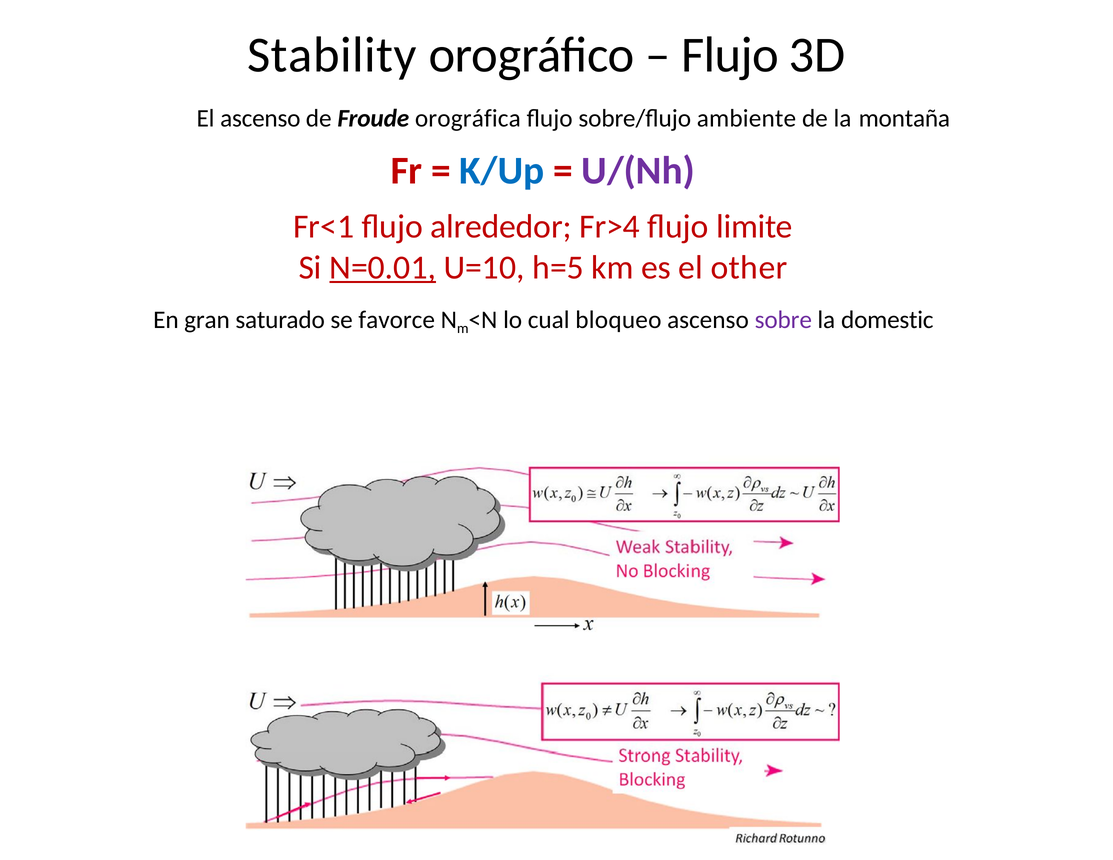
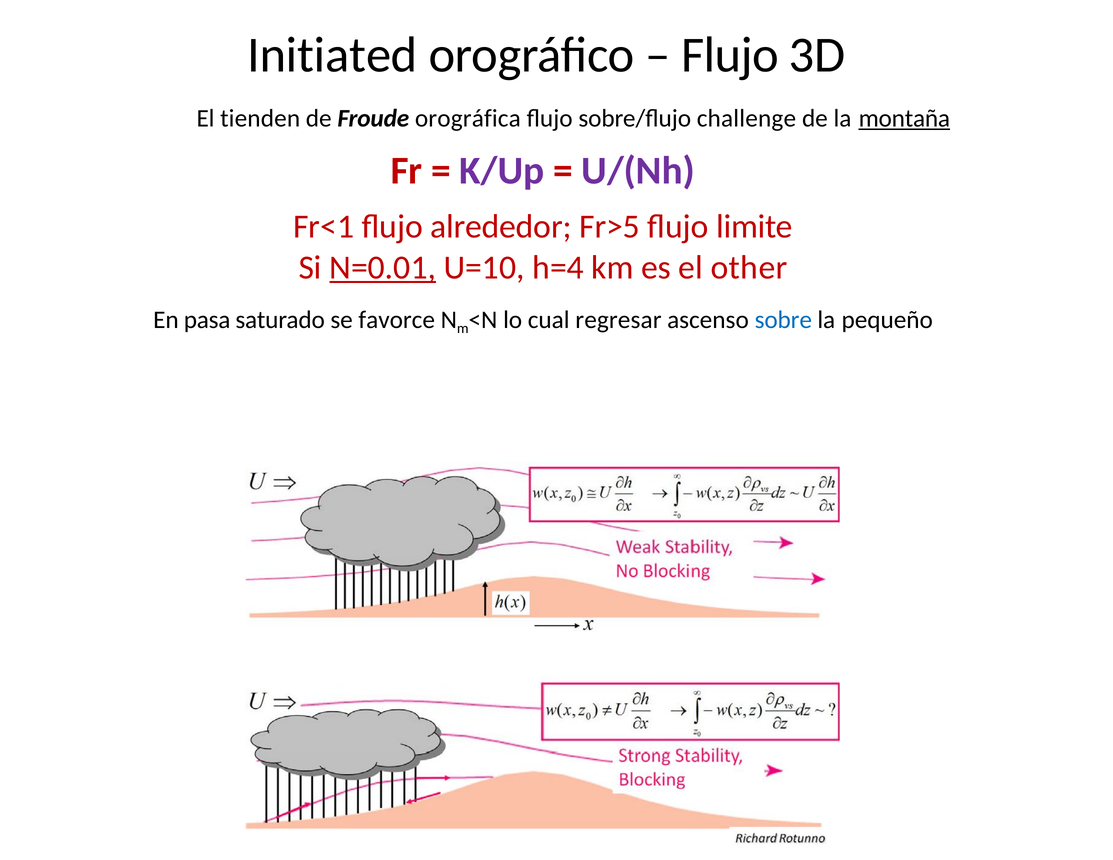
Stability: Stability -> Initiated
El ascenso: ascenso -> tienden
ambiente: ambiente -> challenge
montaña underline: none -> present
K/Up colour: blue -> purple
Fr>4: Fr>4 -> Fr>5
h=5: h=5 -> h=4
gran: gran -> pasa
bloqueo: bloqueo -> regresar
sobre colour: purple -> blue
domestic: domestic -> pequeño
